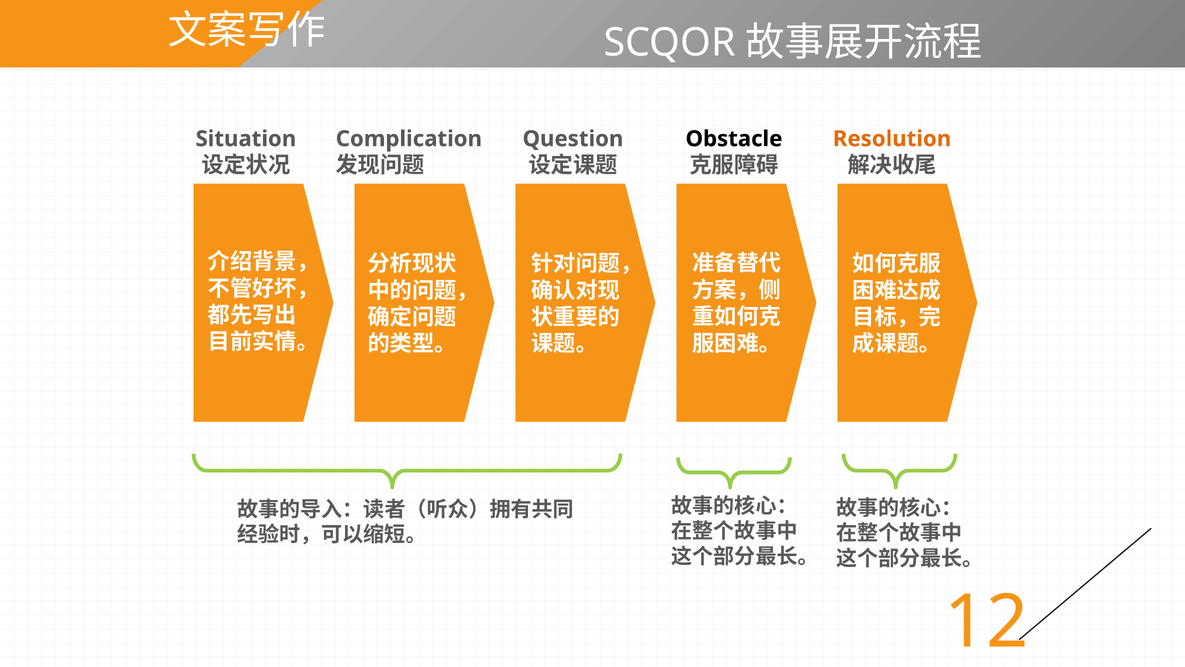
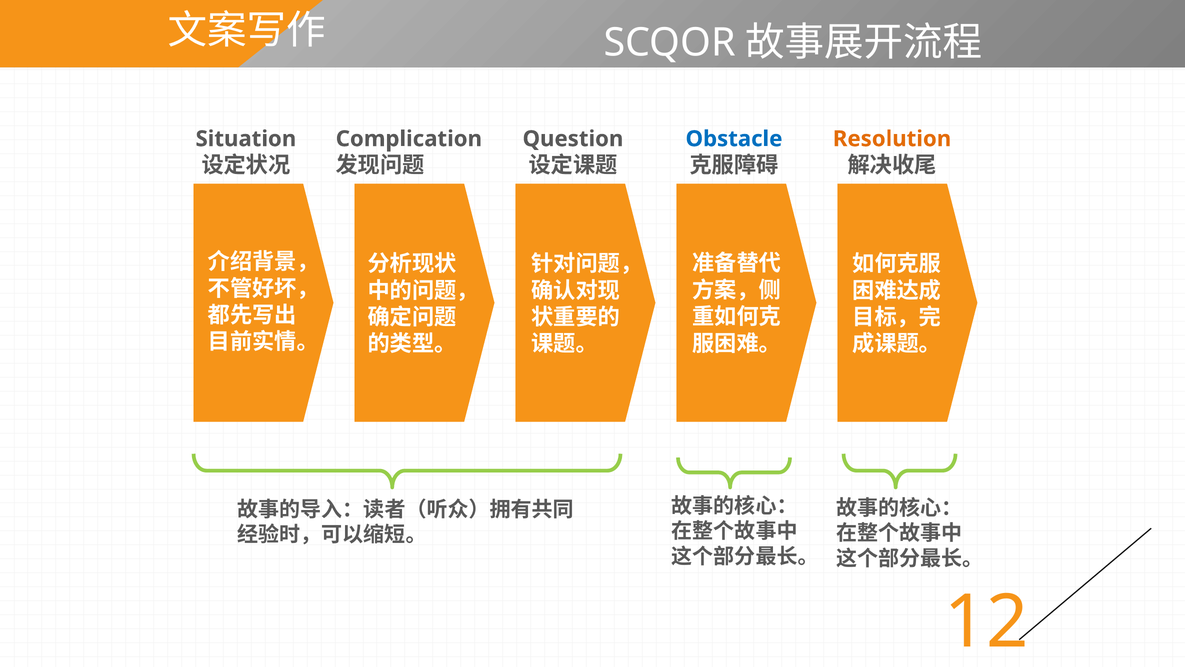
Obstacle colour: black -> blue
